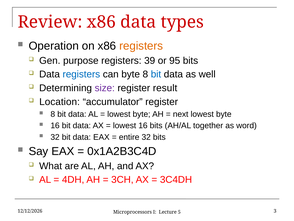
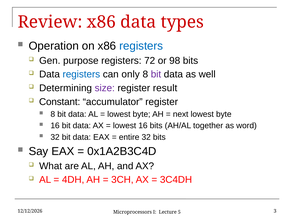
registers at (141, 46) colour: orange -> blue
39: 39 -> 72
95: 95 -> 98
can byte: byte -> only
bit at (156, 74) colour: blue -> purple
Location: Location -> Constant
